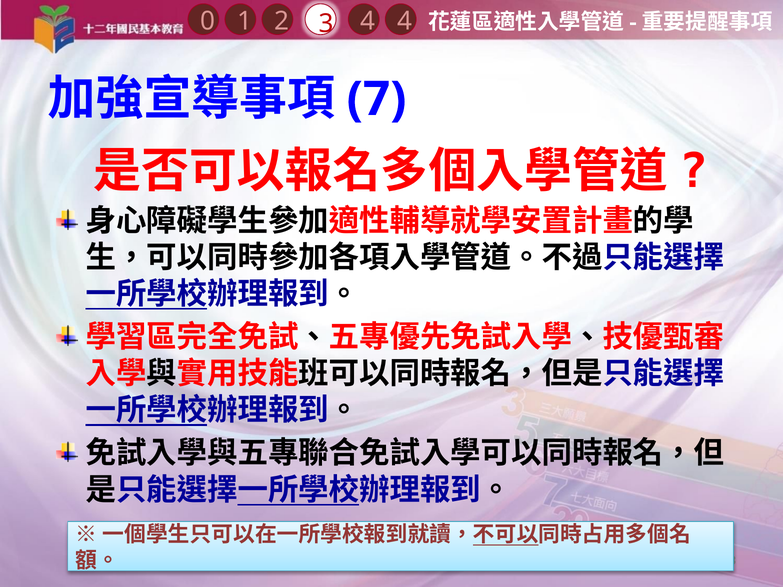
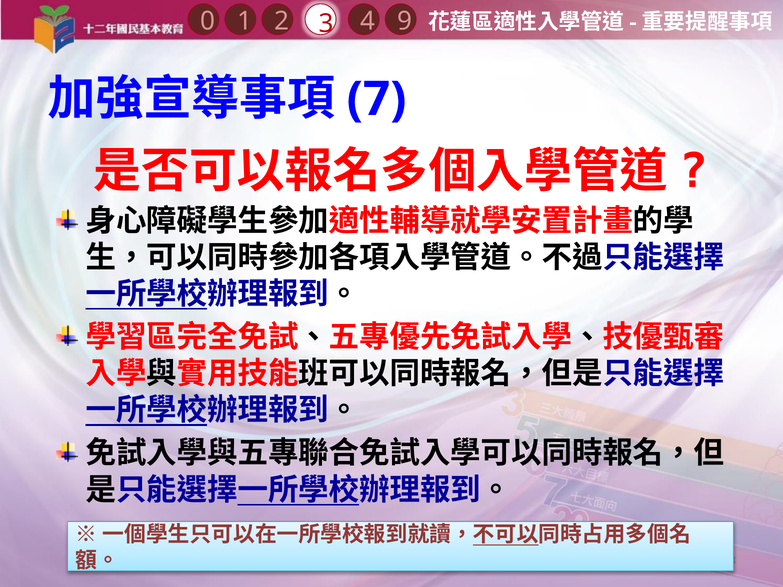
4 4: 4 -> 9
